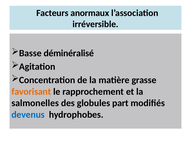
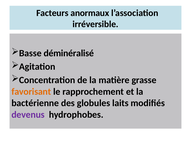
salmonelles: salmonelles -> bactérienne
part: part -> laits
devenus colour: blue -> purple
